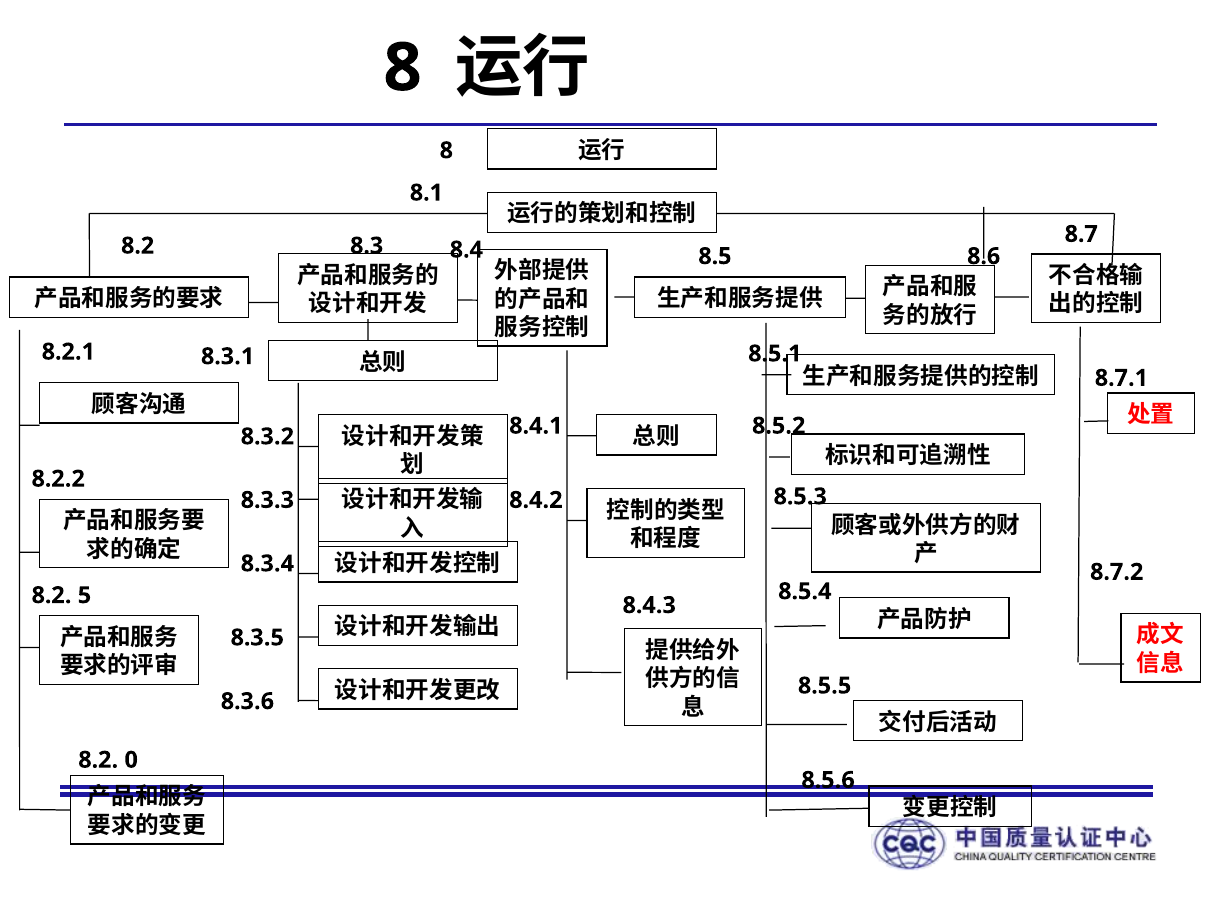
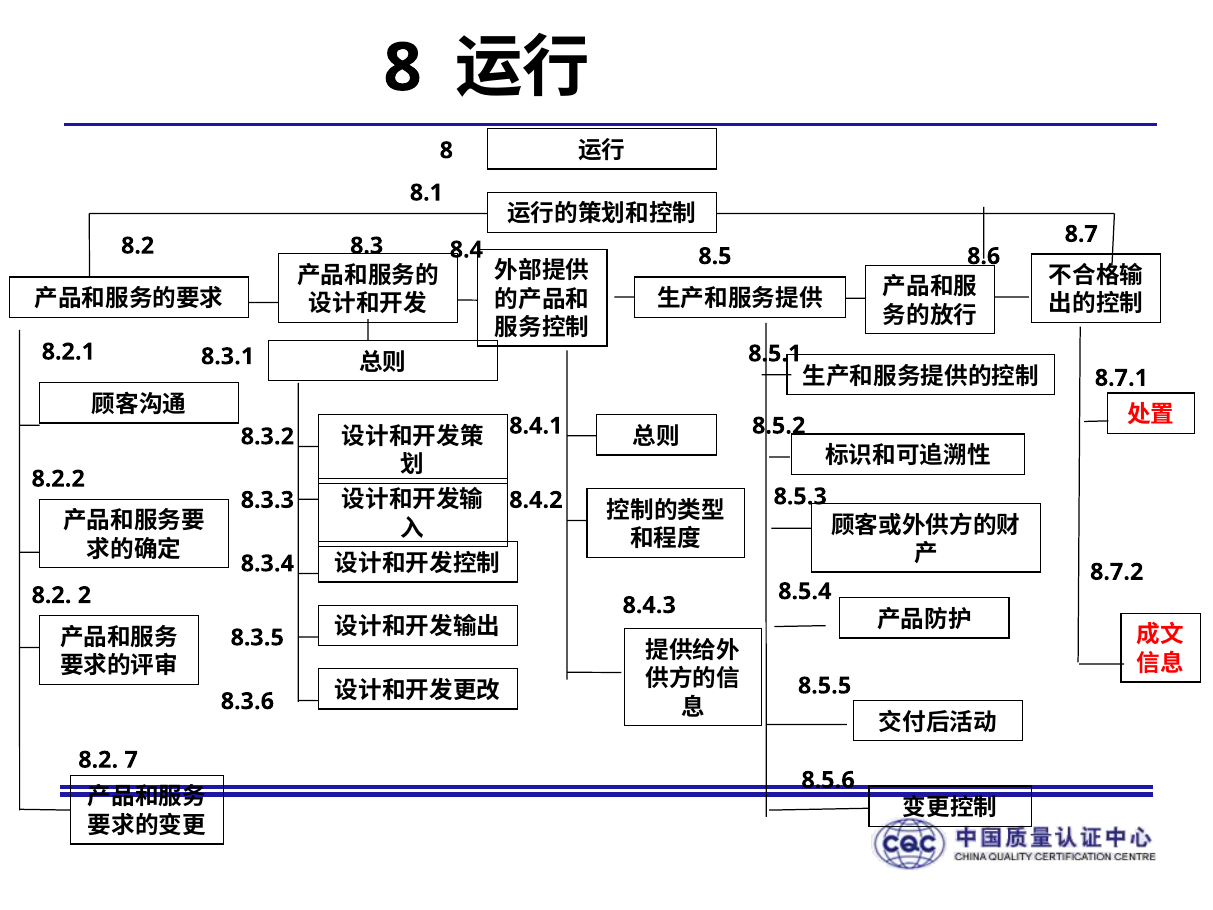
5: 5 -> 2
0: 0 -> 7
